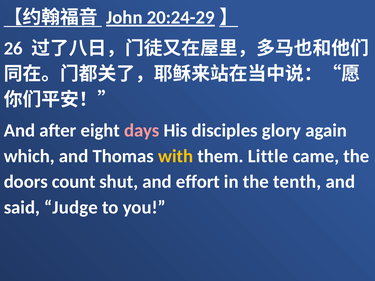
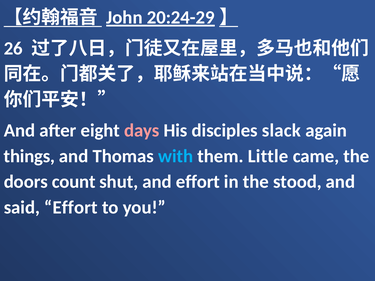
glory: glory -> slack
which: which -> things
with colour: yellow -> light blue
tenth: tenth -> stood
said Judge: Judge -> Effort
